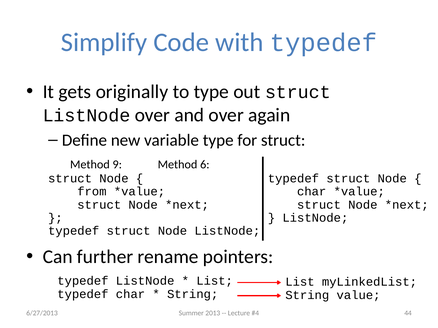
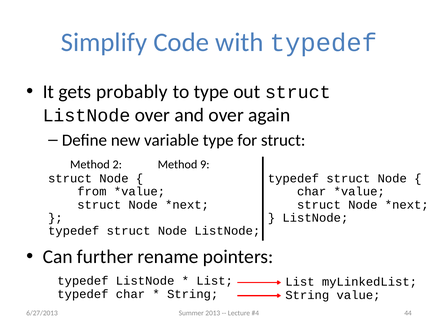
originally: originally -> probably
9: 9 -> 2
6: 6 -> 9
